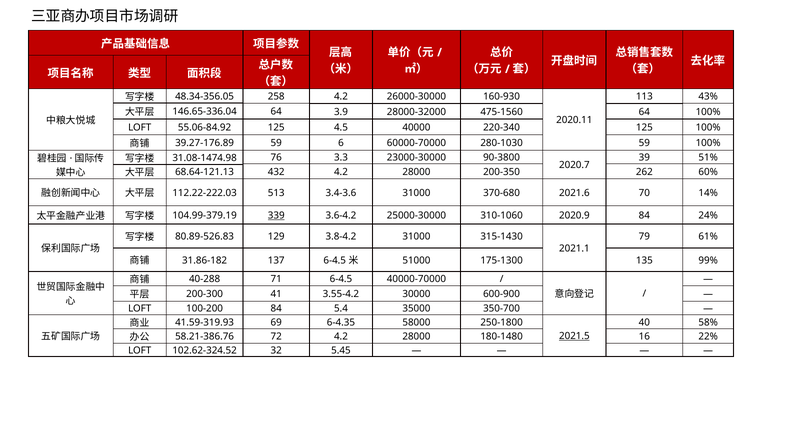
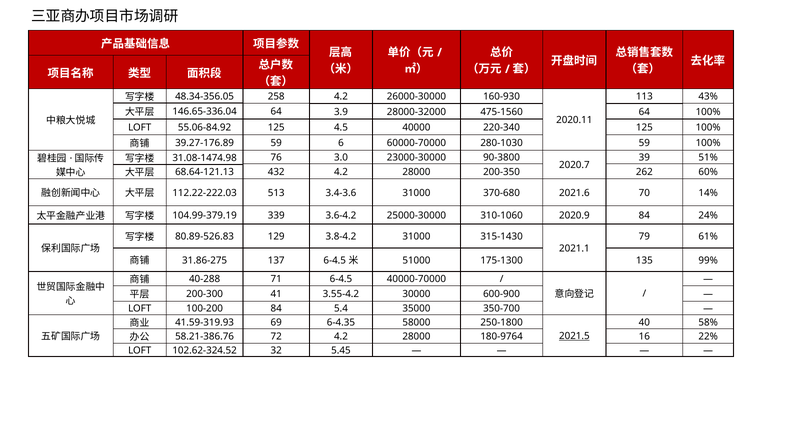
3.3: 3.3 -> 3.0
339 underline: present -> none
31.86-182: 31.86-182 -> 31.86-275
180-1480: 180-1480 -> 180-9764
